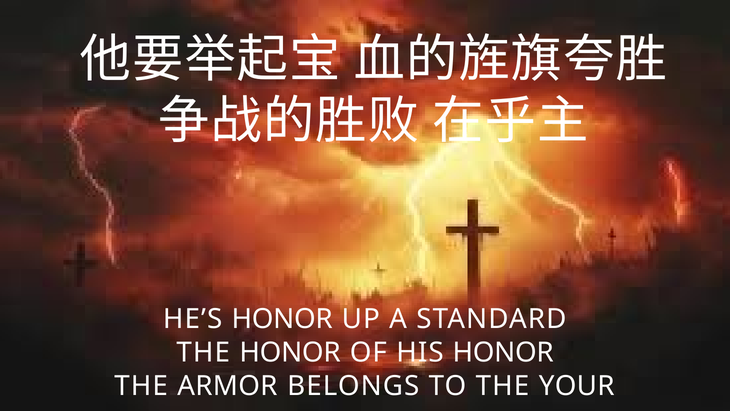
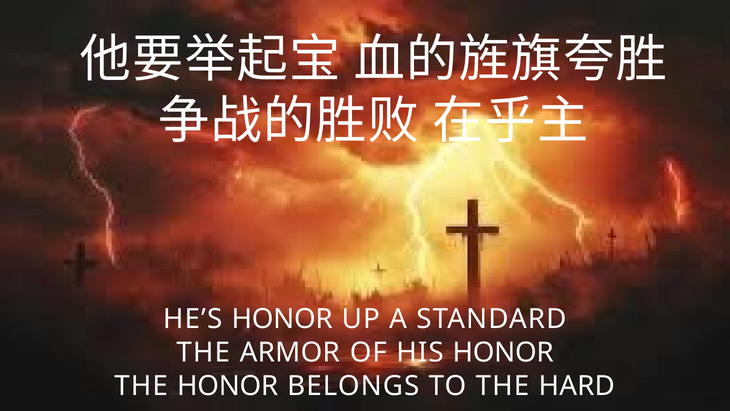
THE HONOR: HONOR -> ARMOR
THE ARMOR: ARMOR -> HONOR
YOUR: YOUR -> HARD
